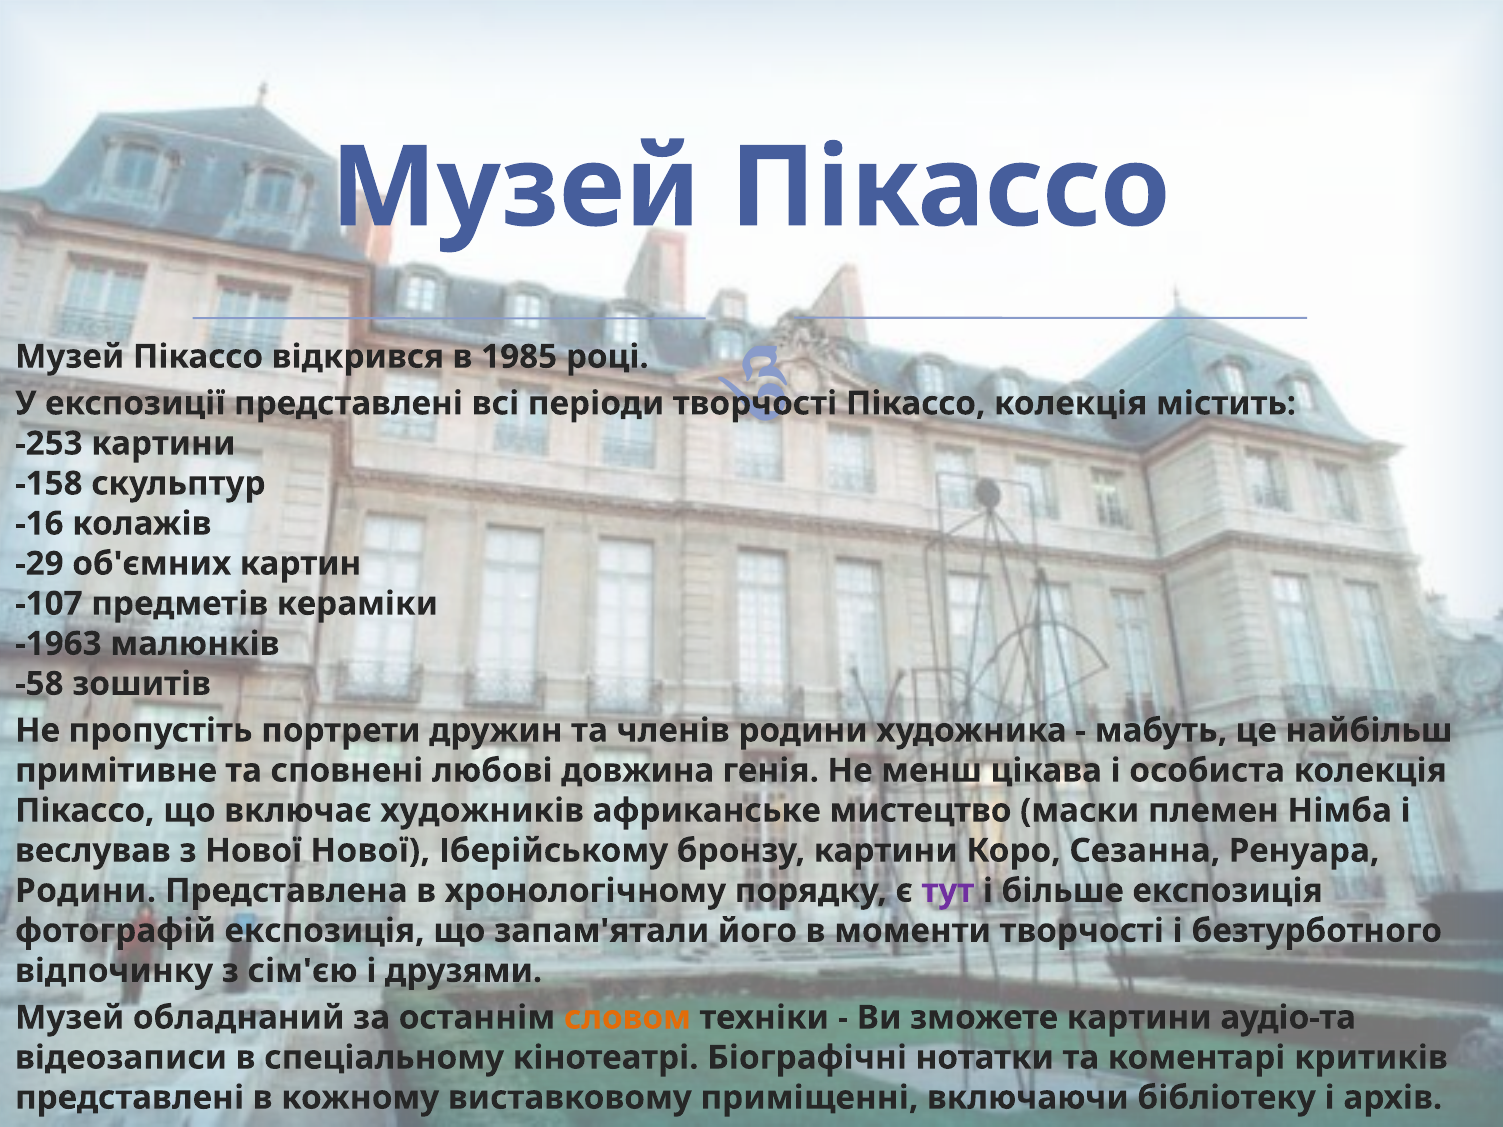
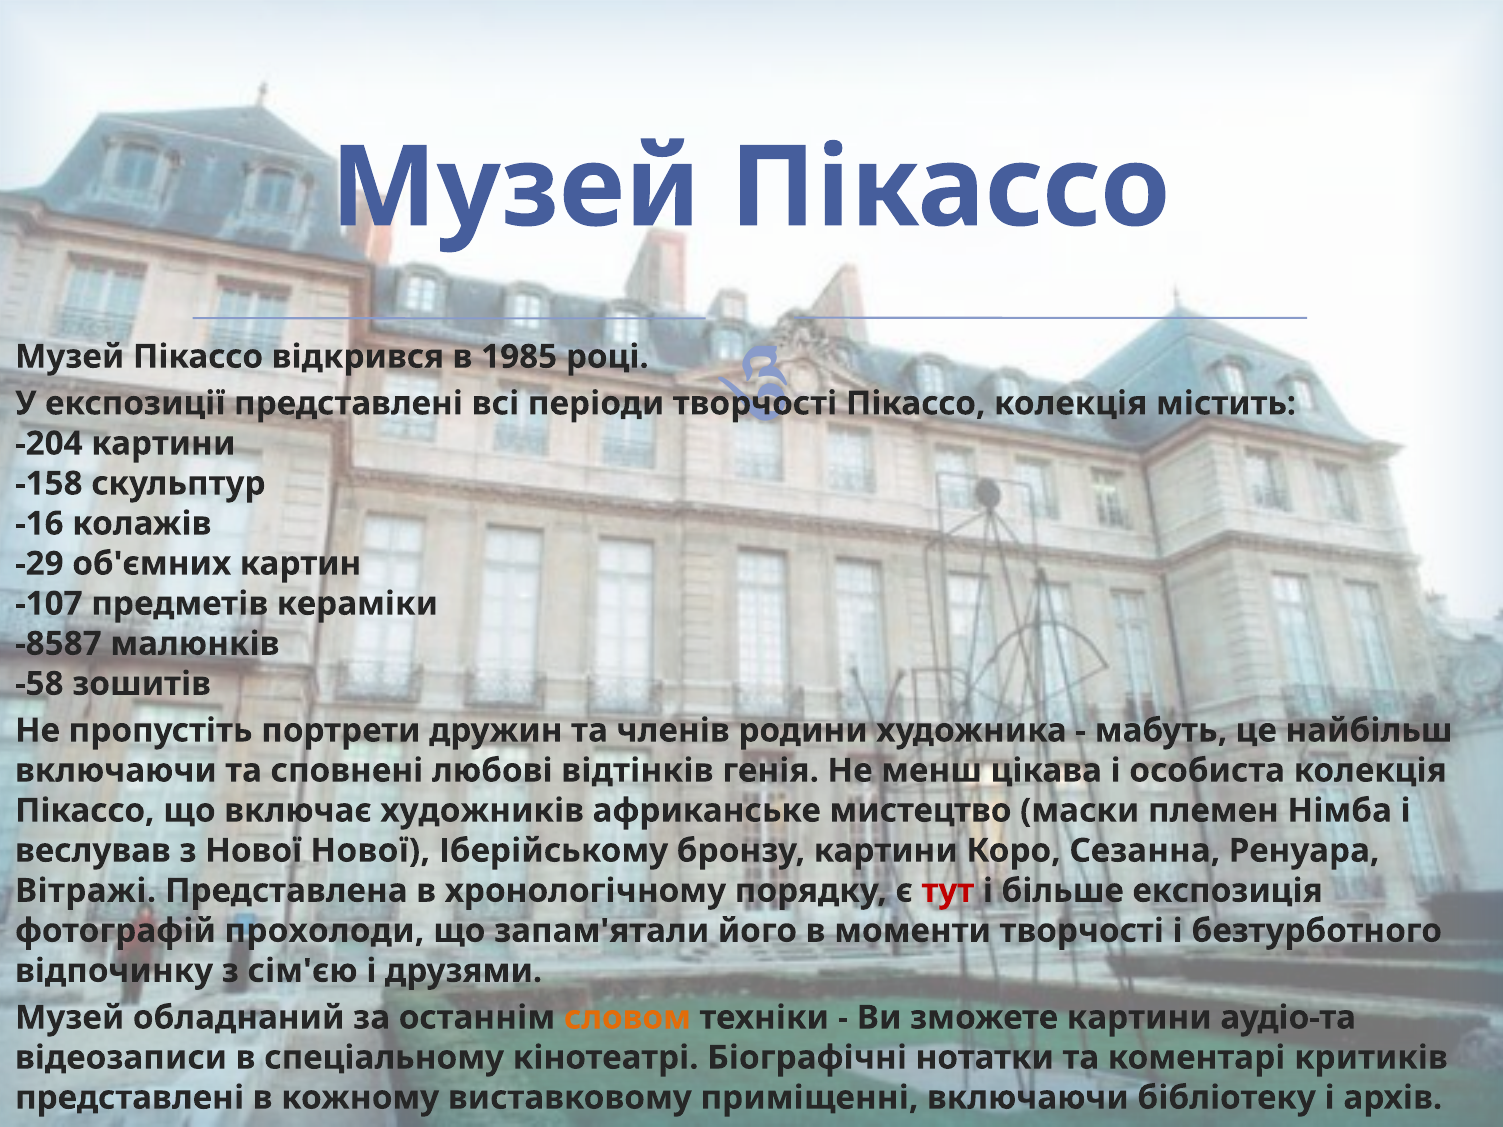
-253: -253 -> -204
-1963: -1963 -> -8587
примітивне at (116, 771): примітивне -> включаючи
довжина: довжина -> відтінків
Родини at (86, 891): Родини -> Вітражі
тут colour: purple -> red
фотографій експозиція: експозиція -> прохолоди
